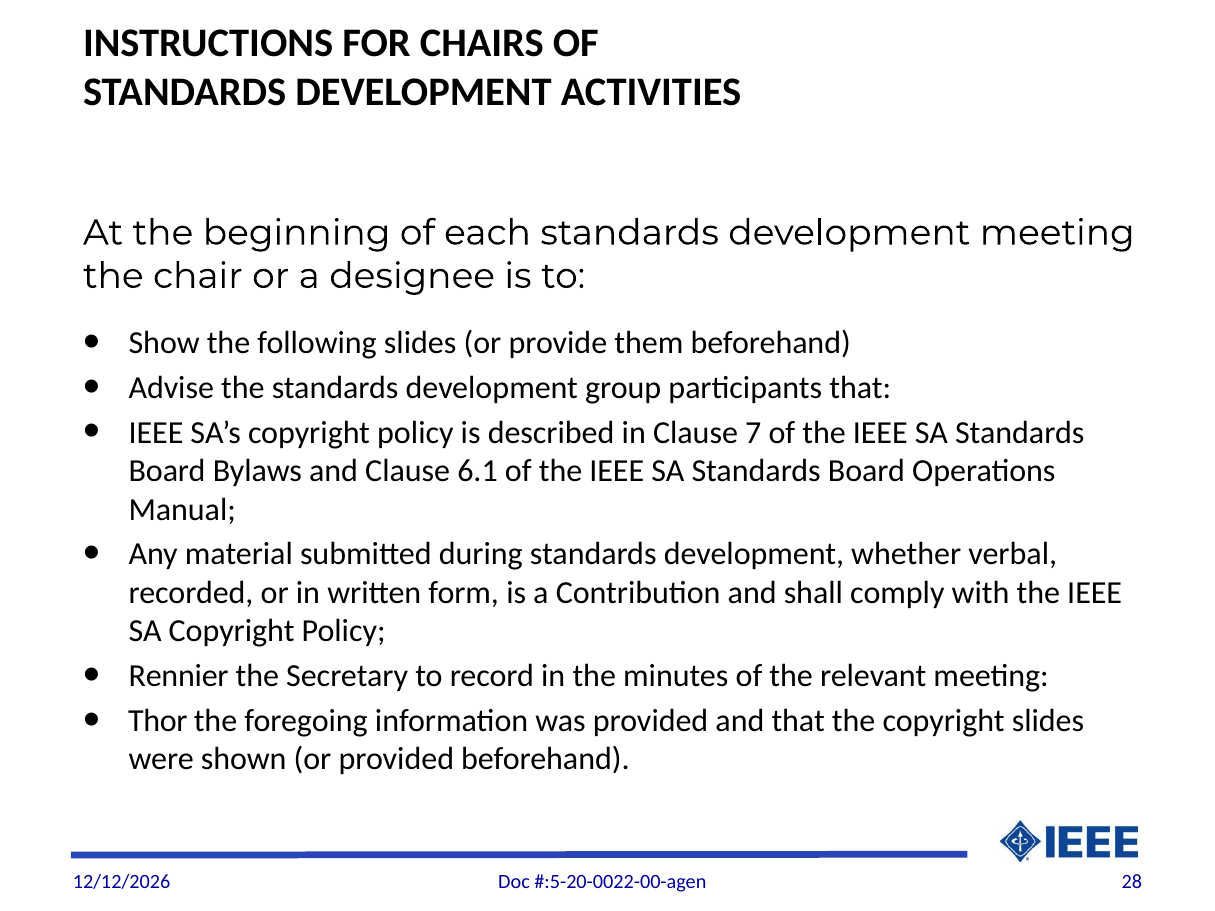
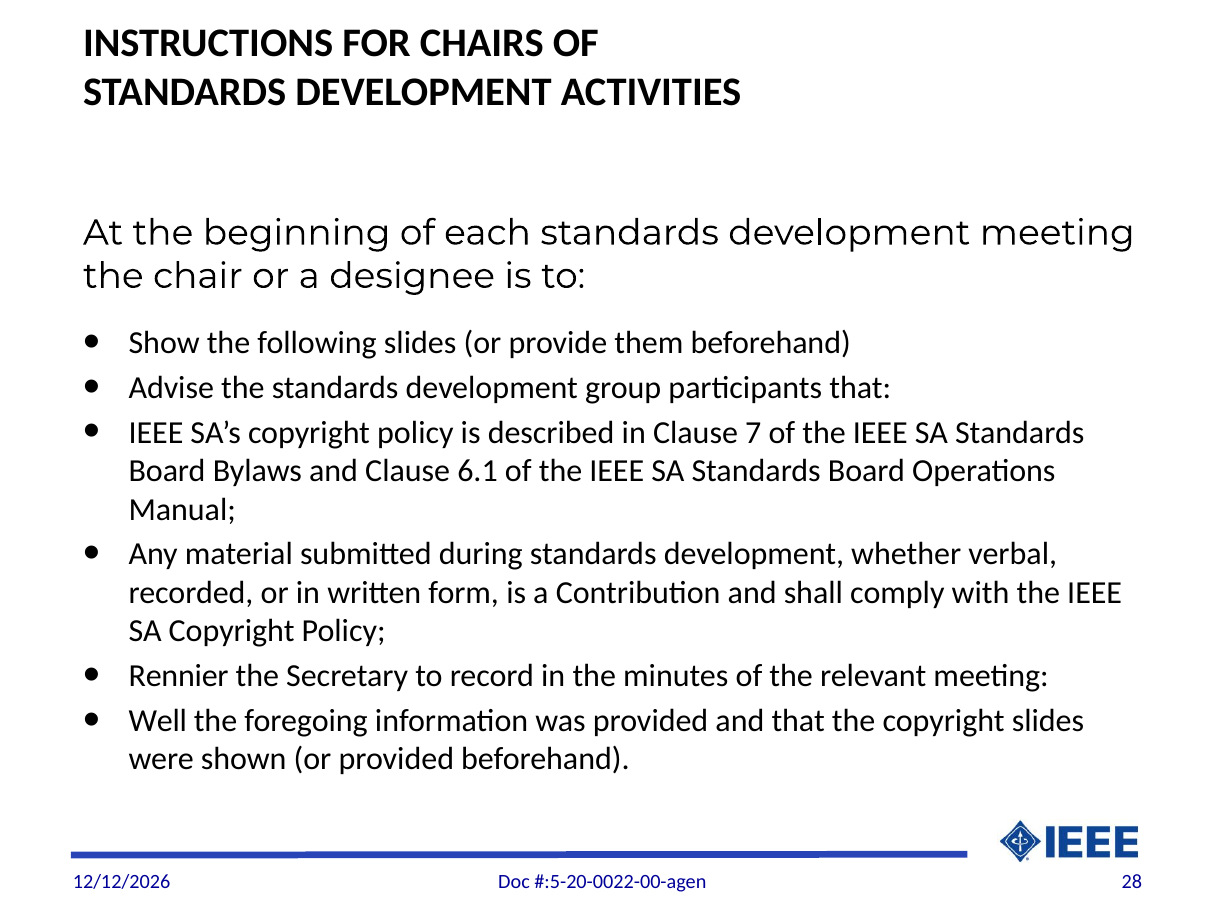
Thor: Thor -> Well
